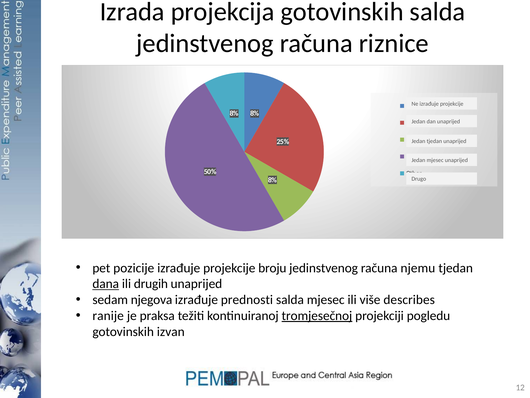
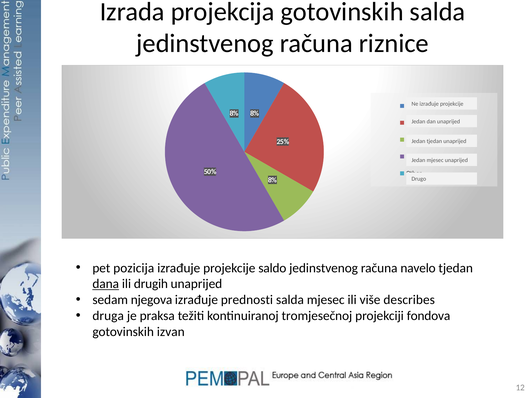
pozicije: pozicije -> pozicija
broju: broju -> saldo
njemu: njemu -> navelo
ranije: ranije -> druga
tromjesečnoj underline: present -> none
pogledu: pogledu -> fondova
